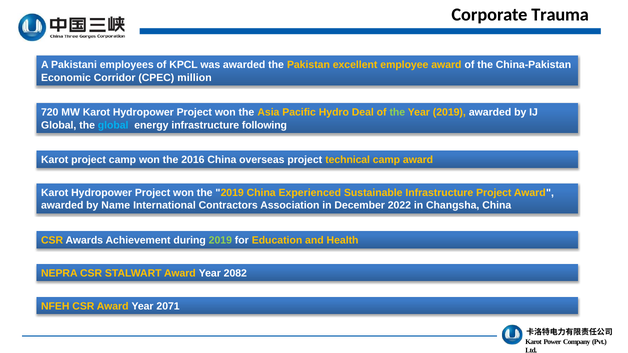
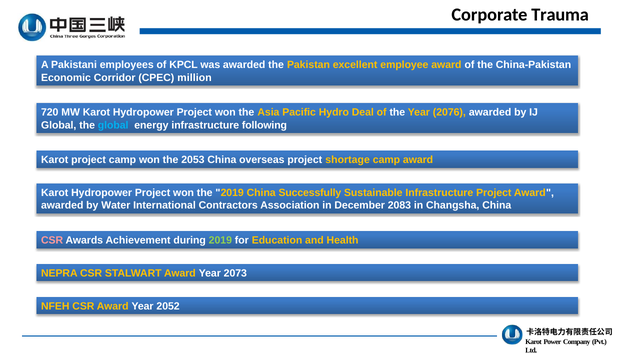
the at (397, 113) colour: light green -> white
Year 2019: 2019 -> 2076
2016: 2016 -> 2053
technical: technical -> shortage
Experienced: Experienced -> Successfully
Name: Name -> Water
2022: 2022 -> 2083
CSR at (52, 241) colour: yellow -> pink
2082: 2082 -> 2073
2071: 2071 -> 2052
